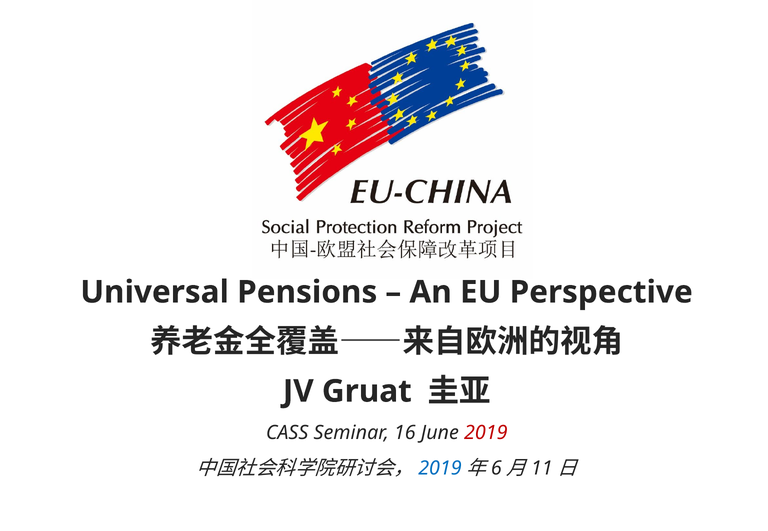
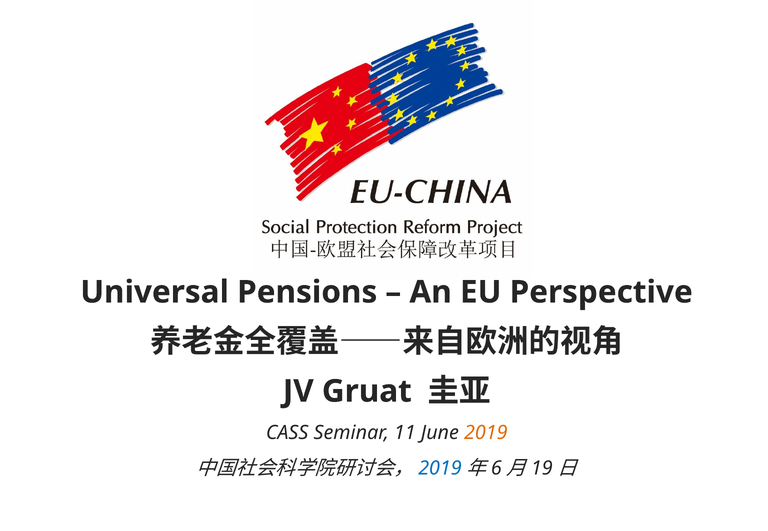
16: 16 -> 11
2019 at (486, 433) colour: red -> orange
11: 11 -> 19
